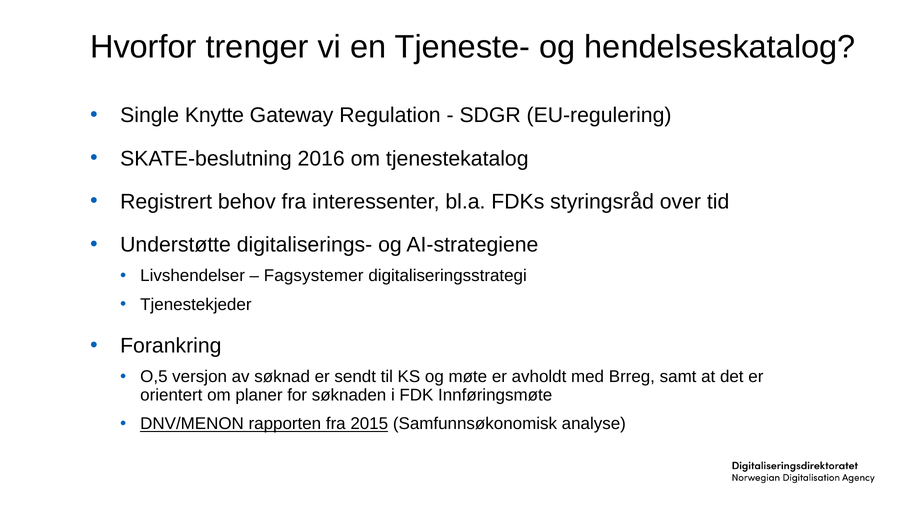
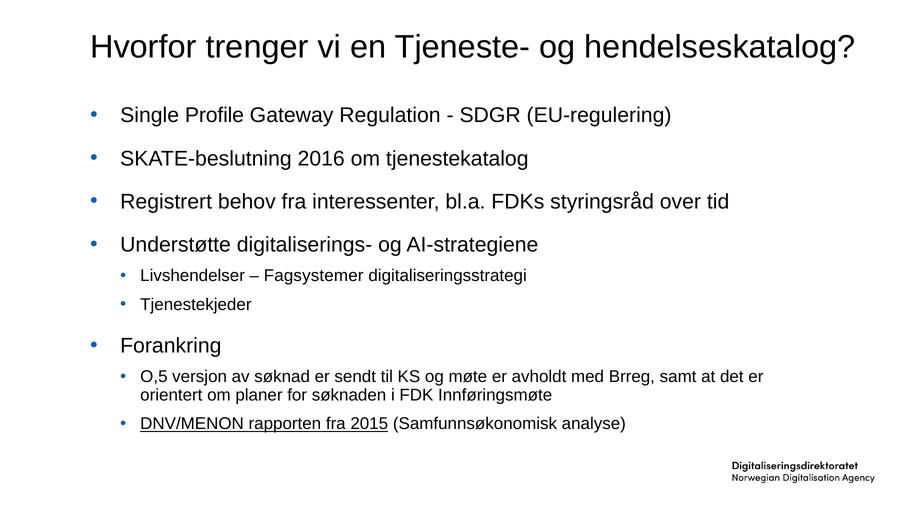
Knytte: Knytte -> Profile
